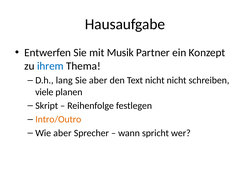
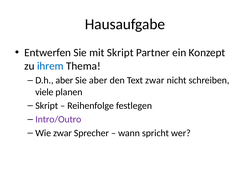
mit Musik: Musik -> Skript
D.h lang: lang -> aber
Text nicht: nicht -> zwar
Intro/Outro colour: orange -> purple
Wie aber: aber -> zwar
